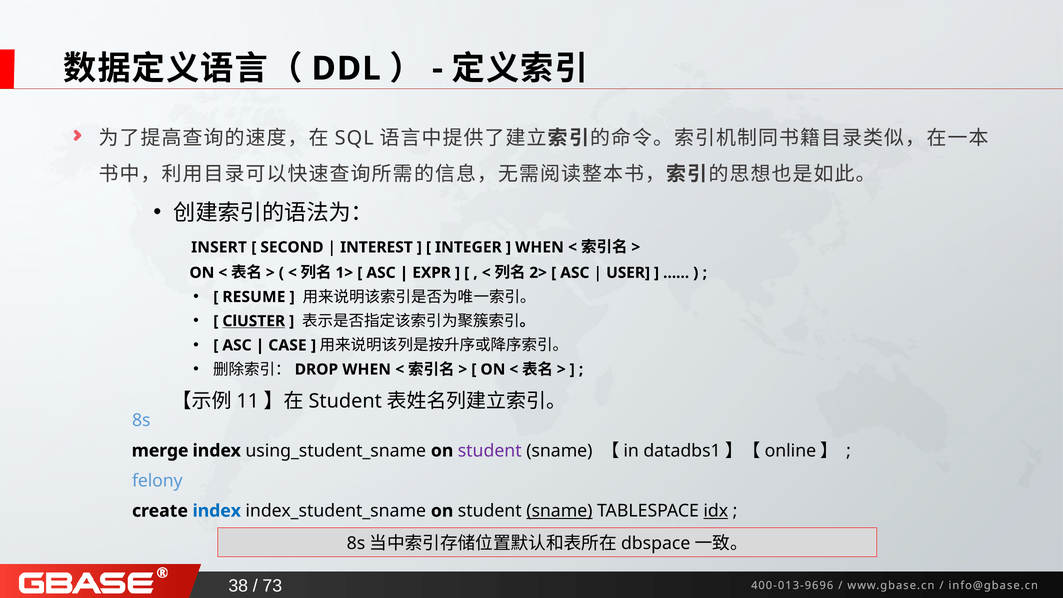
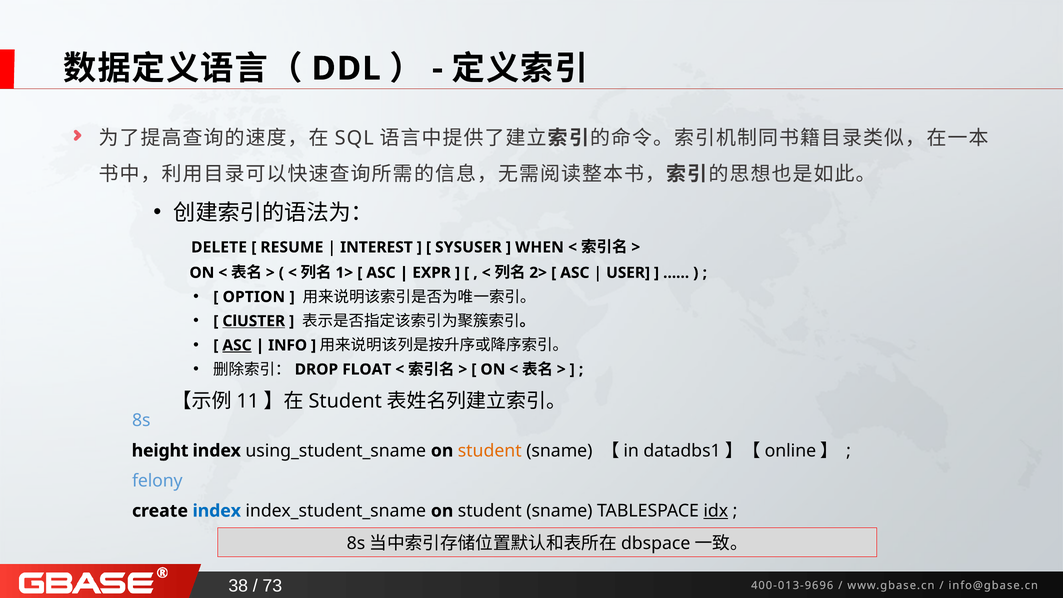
INSERT: INSERT -> DELETE
SECOND: SECOND -> RESUME
INTEGER: INTEGER -> SYSUSER
RESUME: RESUME -> OPTION
ASC at (237, 345) underline: none -> present
CASE: CASE -> INFO
WHEN at (367, 369): WHEN -> FLOAT
merge: merge -> height
student at (490, 451) colour: purple -> orange
sname at (559, 511) underline: present -> none
